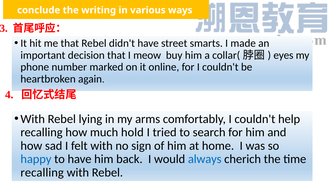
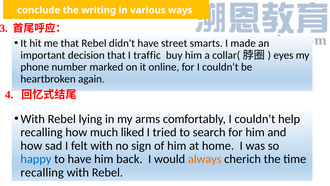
meow: meow -> traffic
hold: hold -> liked
always colour: blue -> orange
